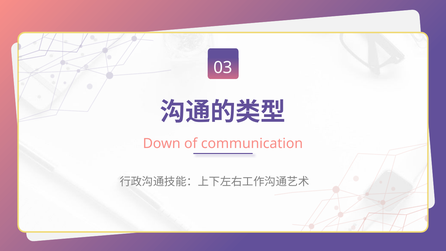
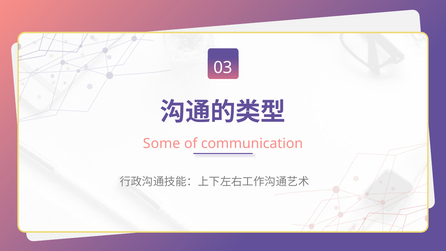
Down: Down -> Some
